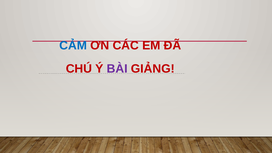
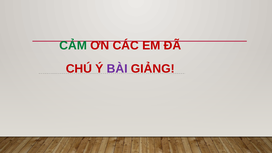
CẢM colour: blue -> green
